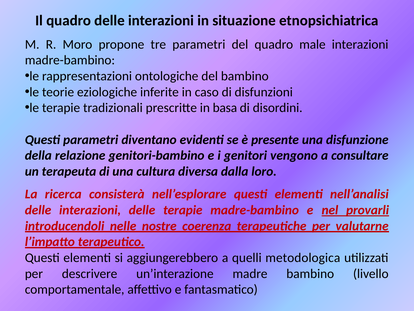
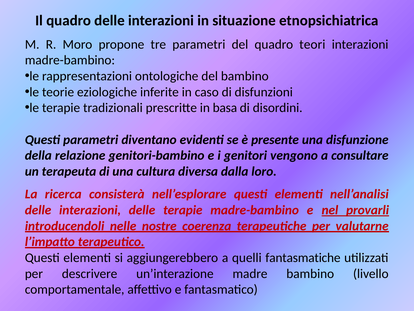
male: male -> teori
metodologica: metodologica -> fantasmatiche
